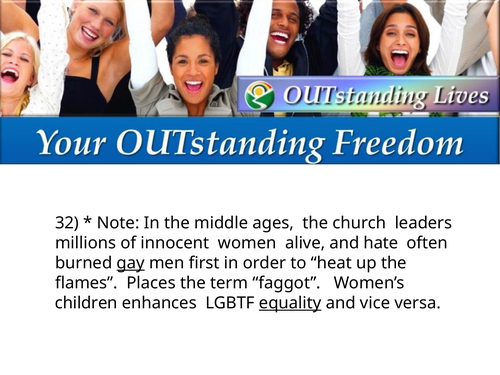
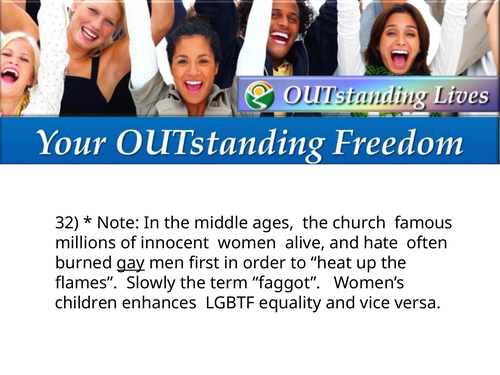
leaders: leaders -> famous
Places: Places -> Slowly
equality underline: present -> none
